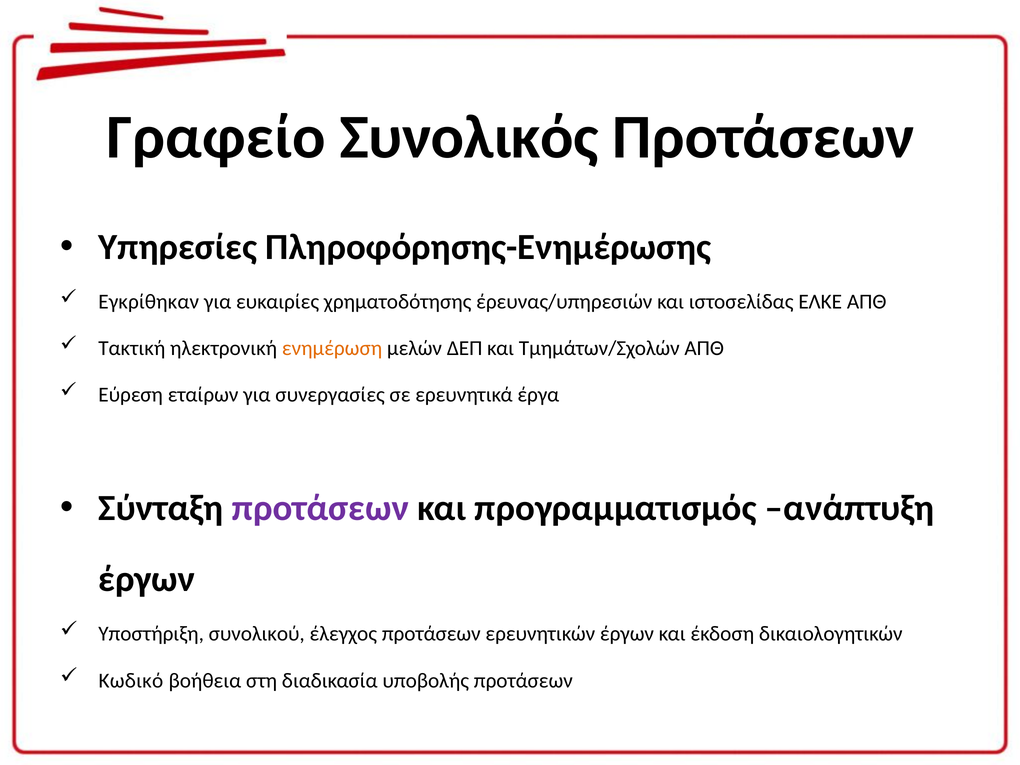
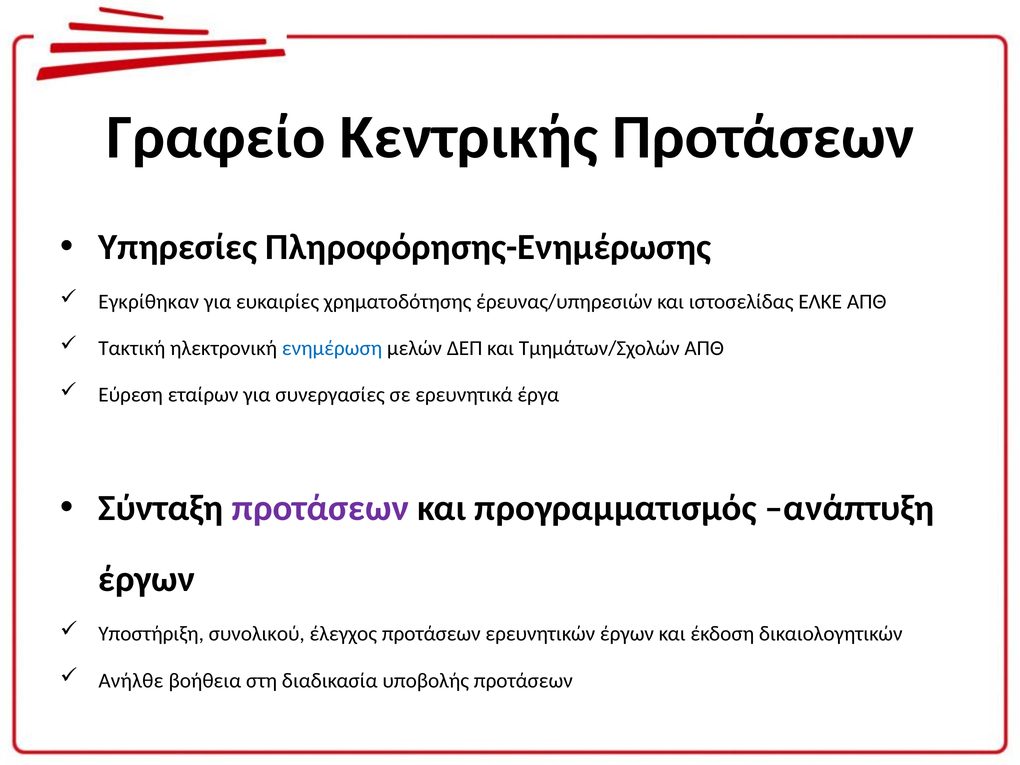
Συνολικός: Συνολικός -> Κεντρικής
ενημέρωση colour: orange -> blue
Κωδικό: Κωδικό -> Ανήλθε
